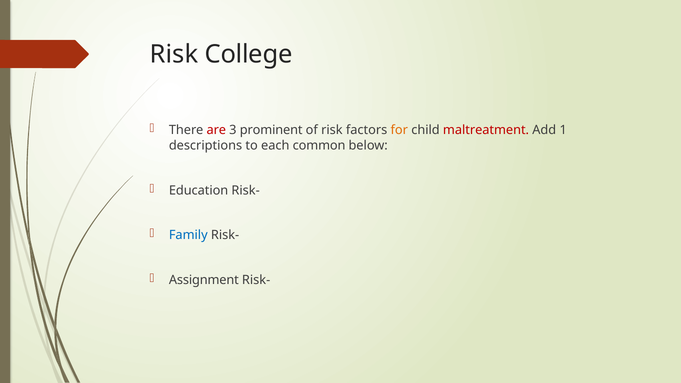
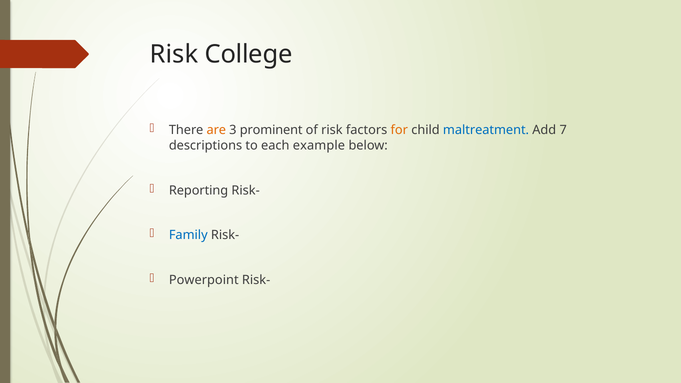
are colour: red -> orange
maltreatment colour: red -> blue
1: 1 -> 7
common: common -> example
Education: Education -> Reporting
Assignment: Assignment -> Powerpoint
